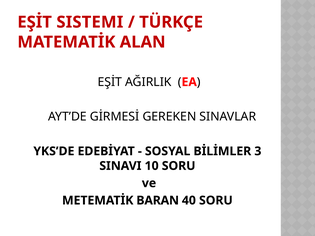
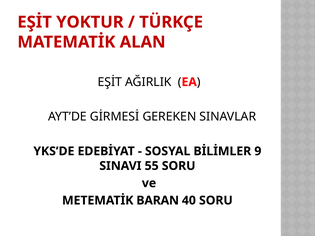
SISTEMI: SISTEMI -> YOKTUR
3: 3 -> 9
10: 10 -> 55
